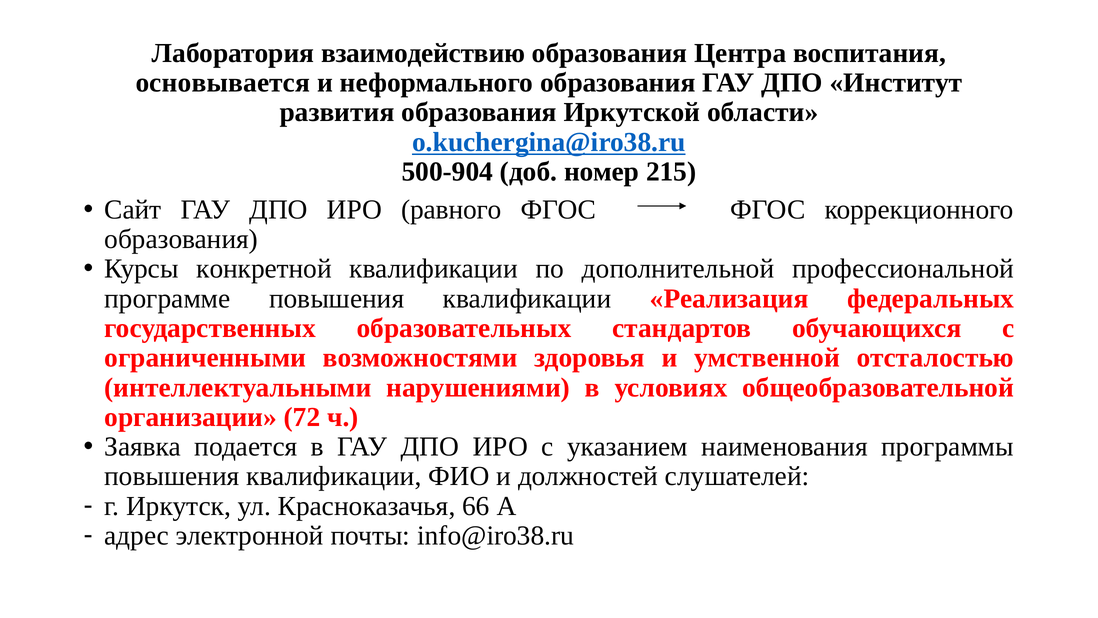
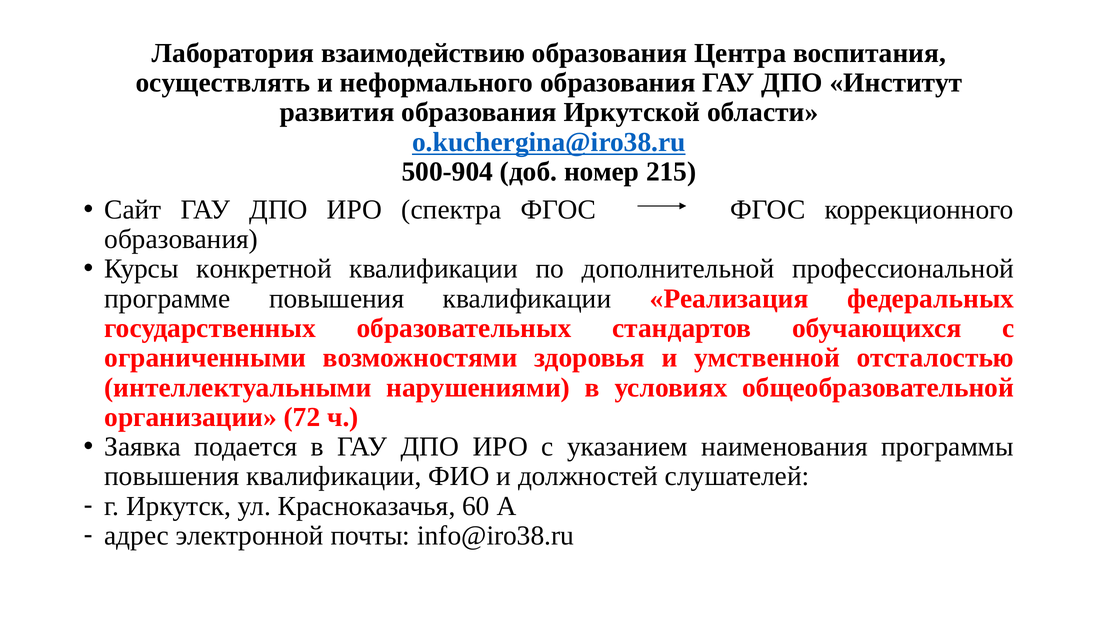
основывается: основывается -> осуществлять
равного: равного -> спектра
66: 66 -> 60
